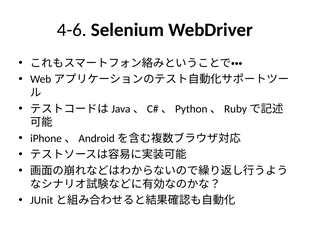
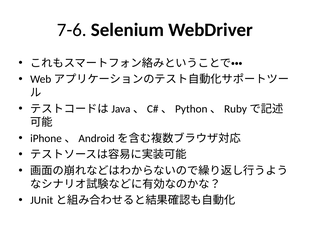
4-6: 4-6 -> 7-6
